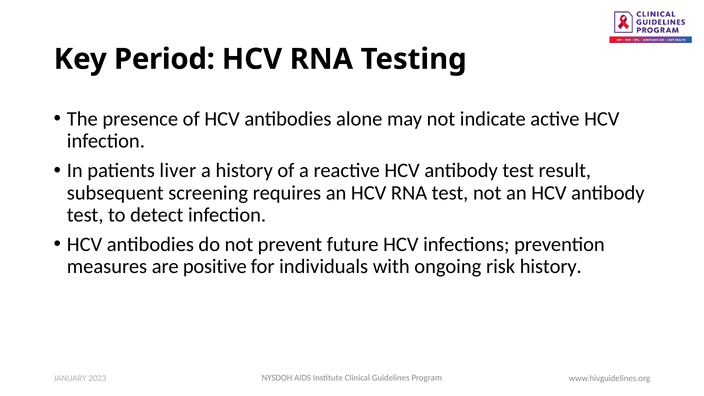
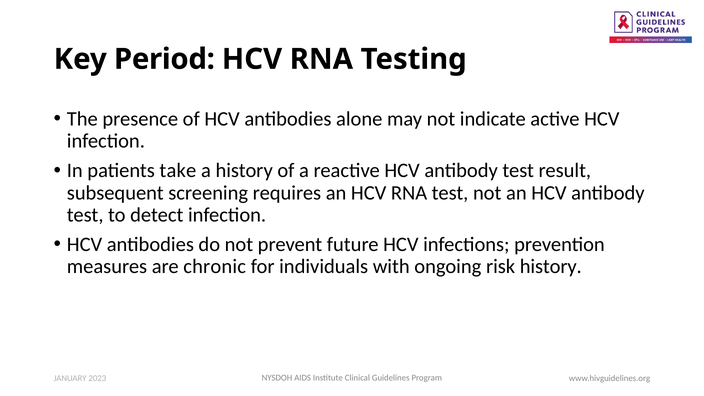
liver: liver -> take
positive: positive -> chronic
